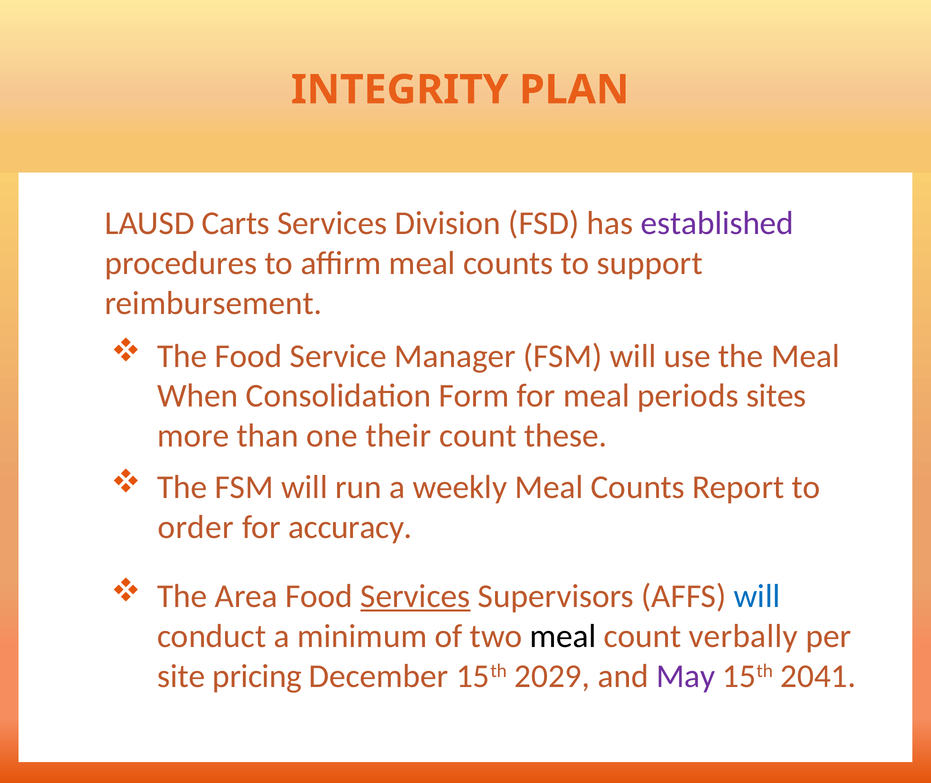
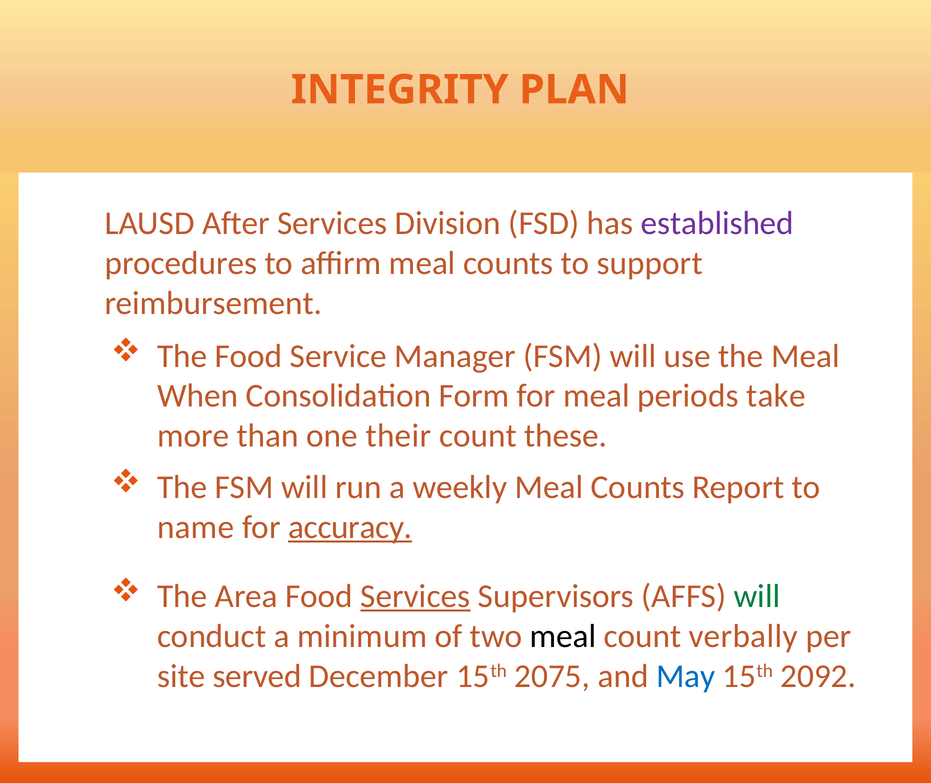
Carts: Carts -> After
sites: sites -> take
order: order -> name
accuracy underline: none -> present
will at (757, 597) colour: blue -> green
pricing: pricing -> served
2029: 2029 -> 2075
May colour: purple -> blue
2041: 2041 -> 2092
